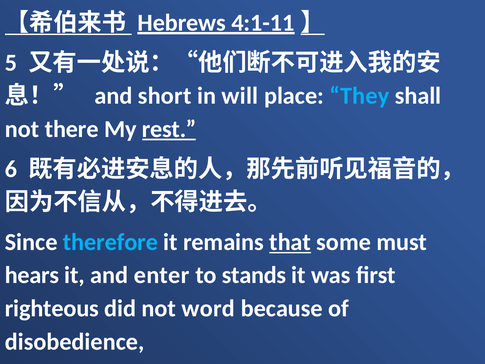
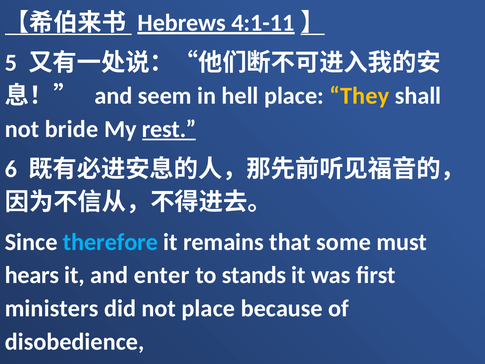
short: short -> seem
will: will -> hell
They colour: light blue -> yellow
there: there -> bride
that underline: present -> none
righteous: righteous -> ministers
not word: word -> place
